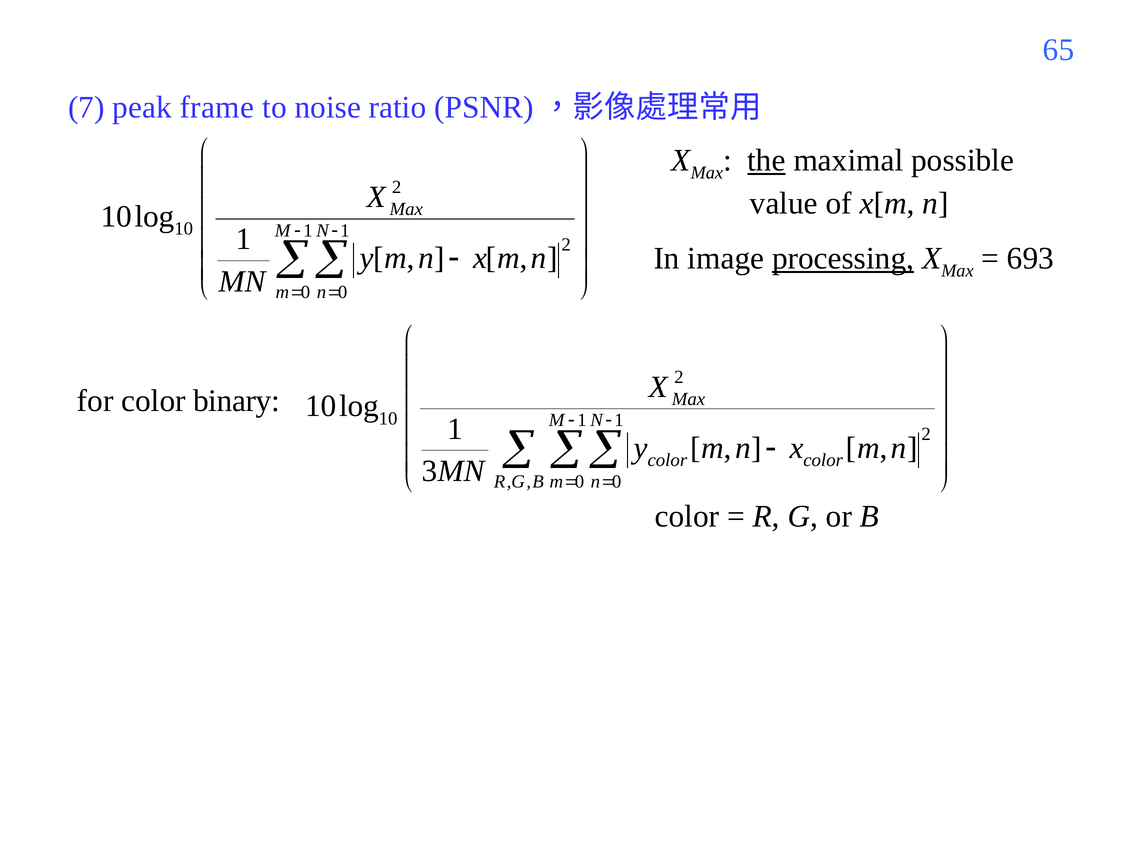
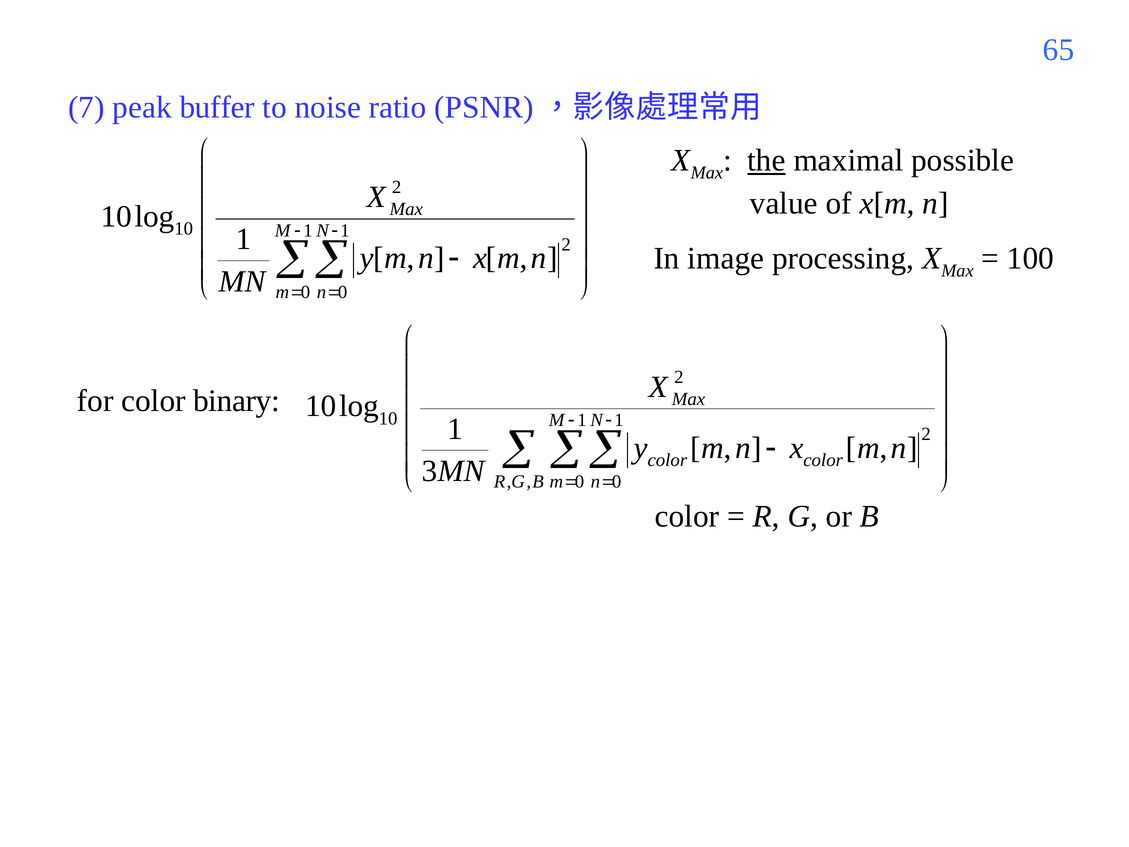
frame: frame -> buffer
processing underline: present -> none
693: 693 -> 100
